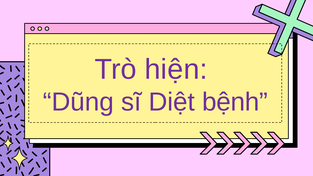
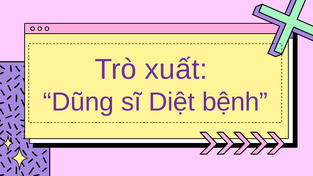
hiện: hiện -> xuất
